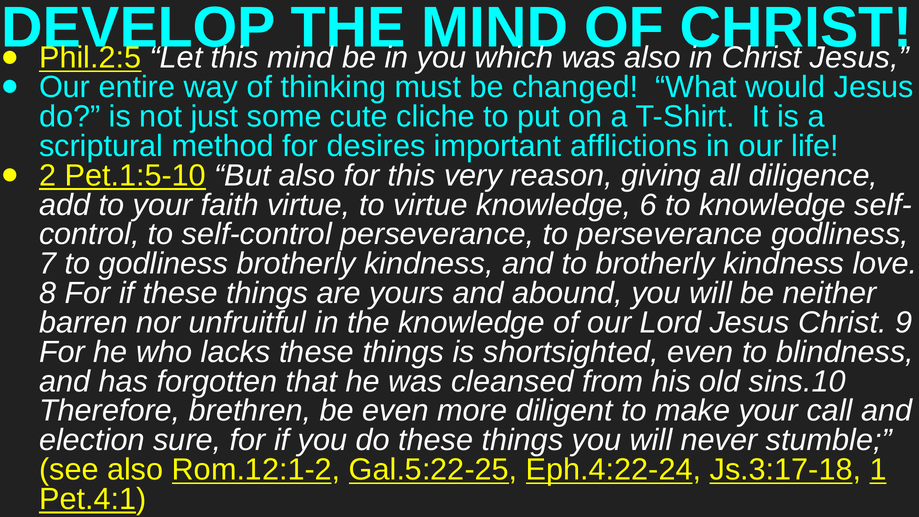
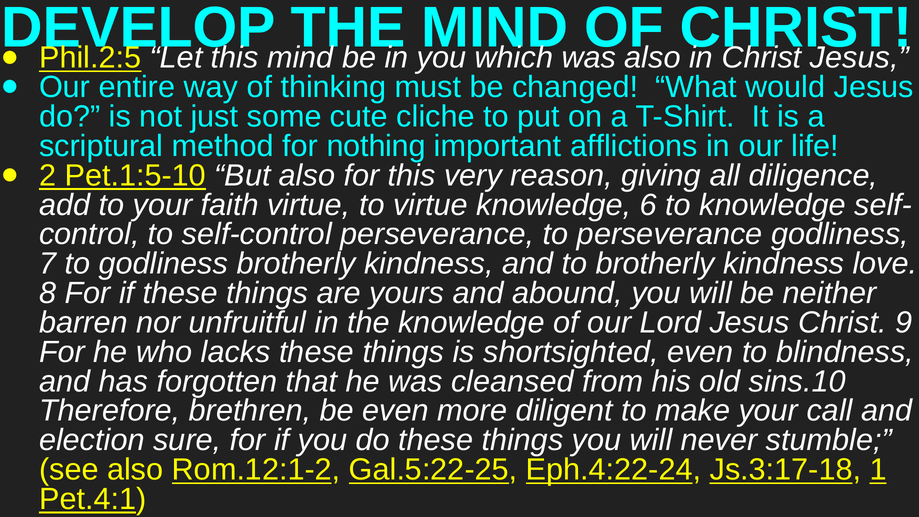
desires: desires -> nothing
